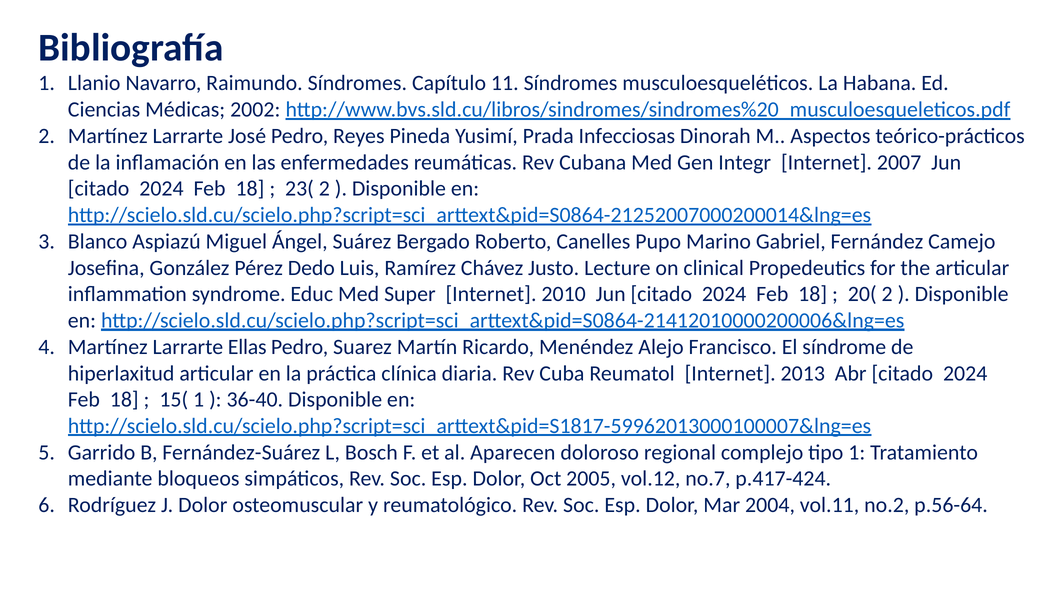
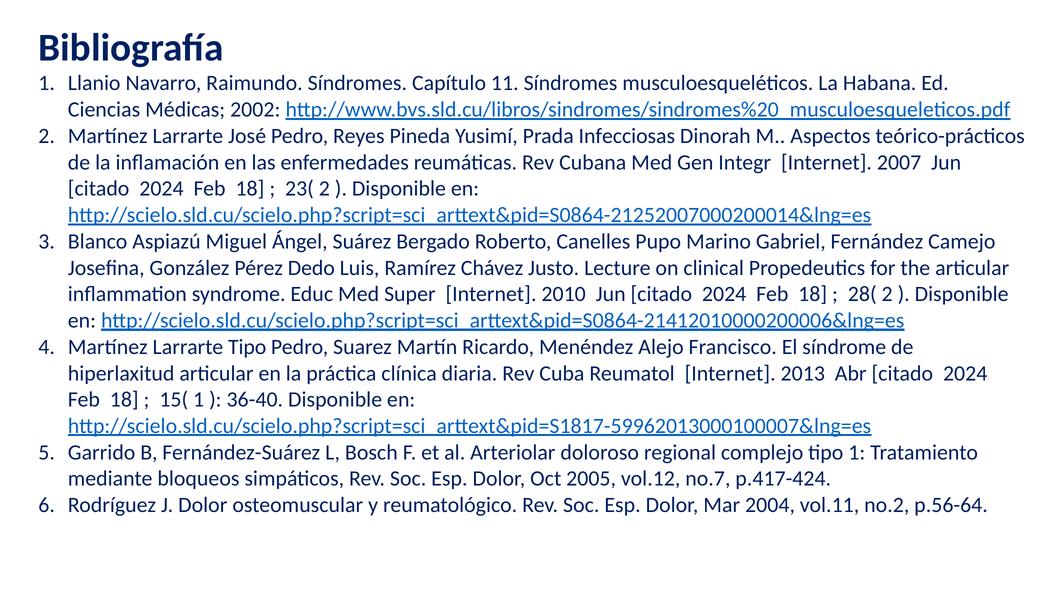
20(: 20( -> 28(
Larrarte Ellas: Ellas -> Tipo
Aparecen: Aparecen -> Arteriolar
